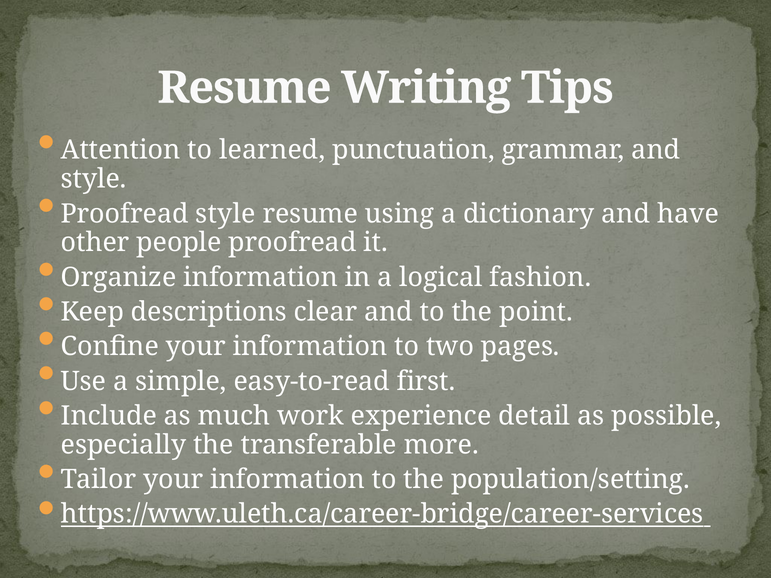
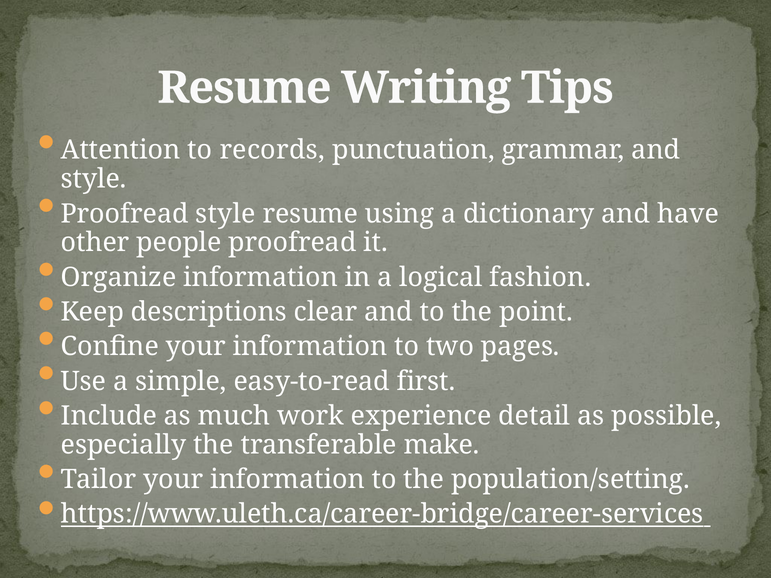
learned: learned -> records
more: more -> make
